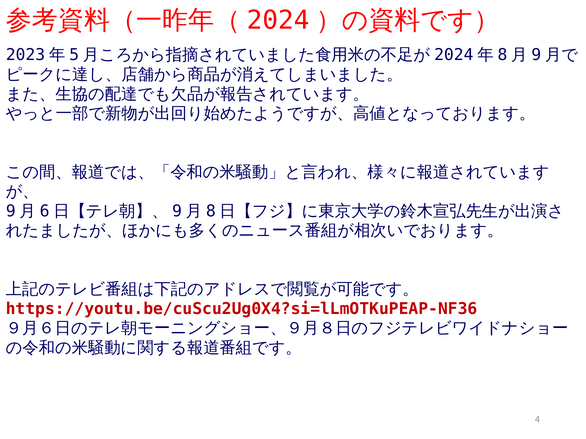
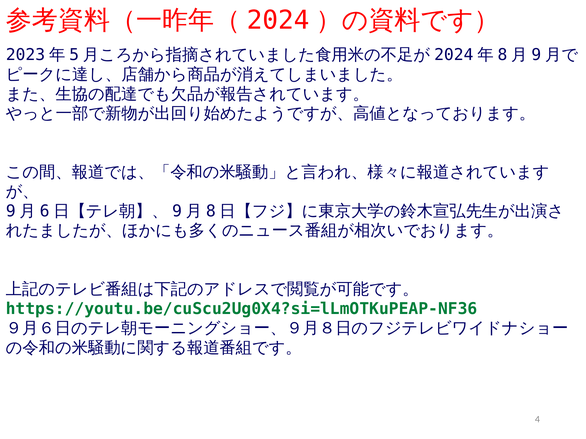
https://youtu.be/cuScu2Ug0X4?si=lLmOTKuPEAP-NF36 colour: red -> green
